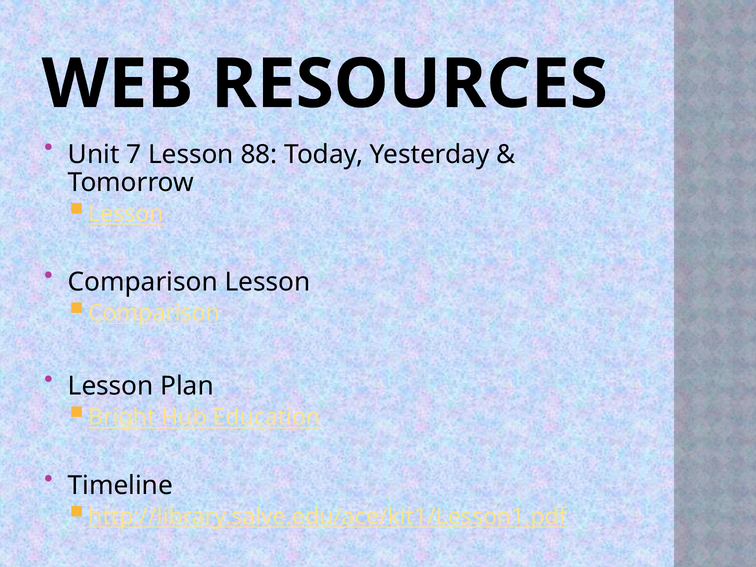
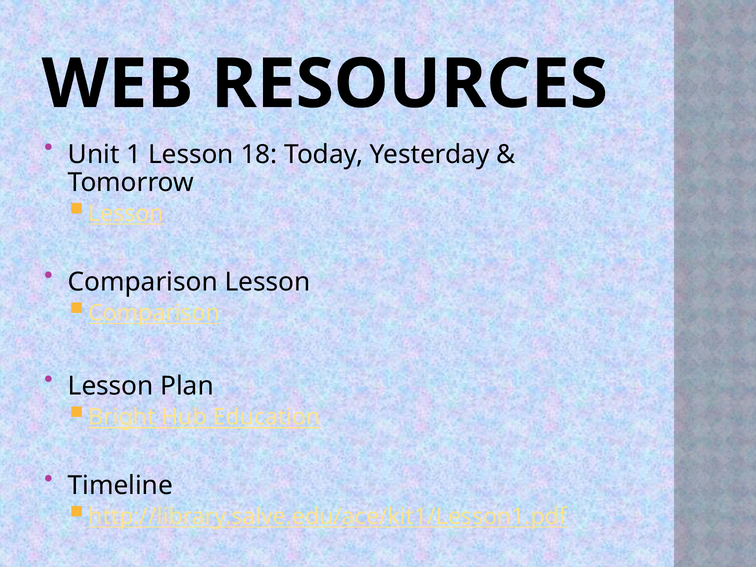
7: 7 -> 1
88: 88 -> 18
